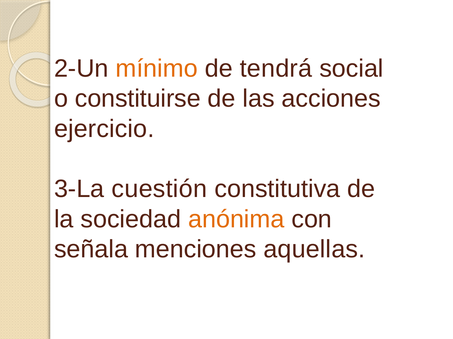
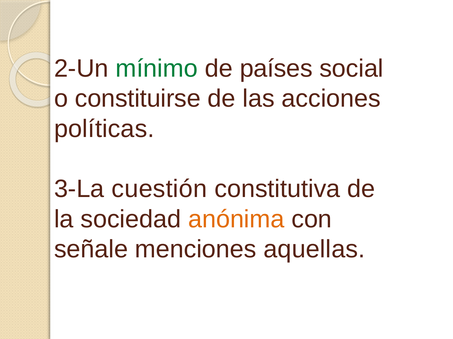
mínimo colour: orange -> green
tendrá: tendrá -> países
ejercicio: ejercicio -> políticas
señala: señala -> señale
